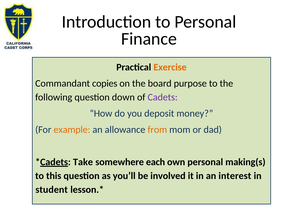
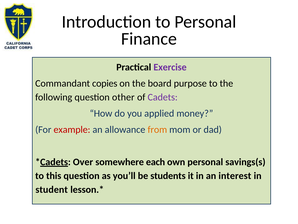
Exercise colour: orange -> purple
down: down -> other
deposit: deposit -> applied
example colour: orange -> red
Take: Take -> Over
making(s: making(s -> savings(s
involved: involved -> students
